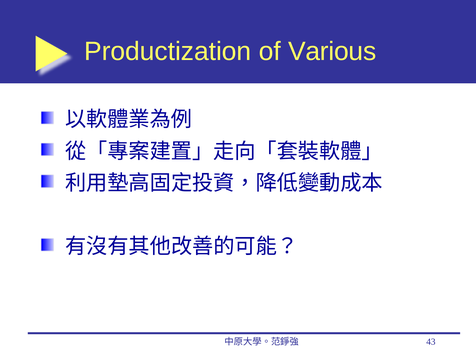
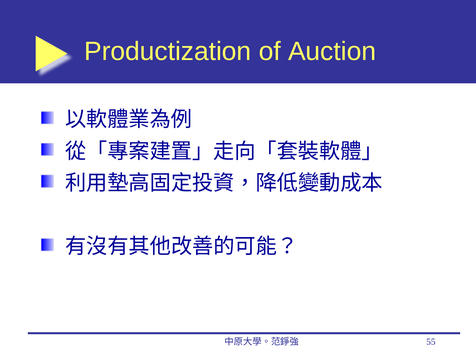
Various: Various -> Auction
43: 43 -> 55
